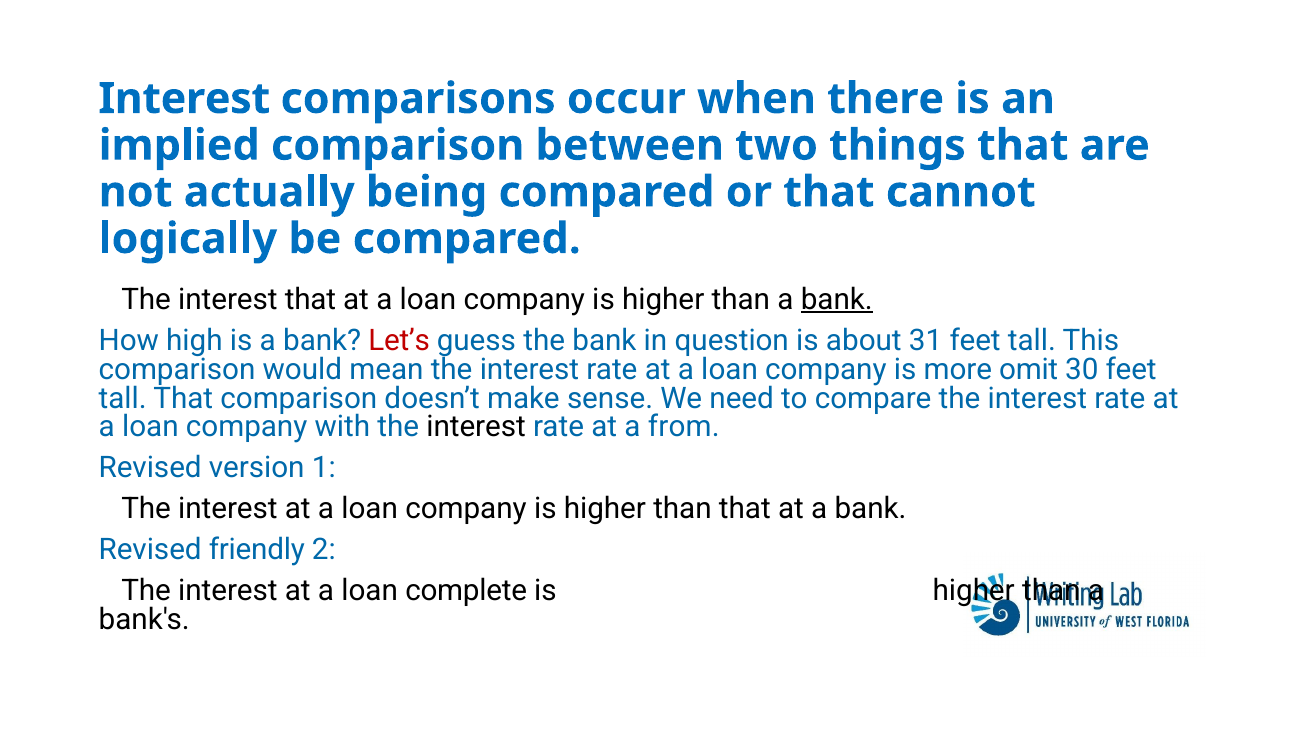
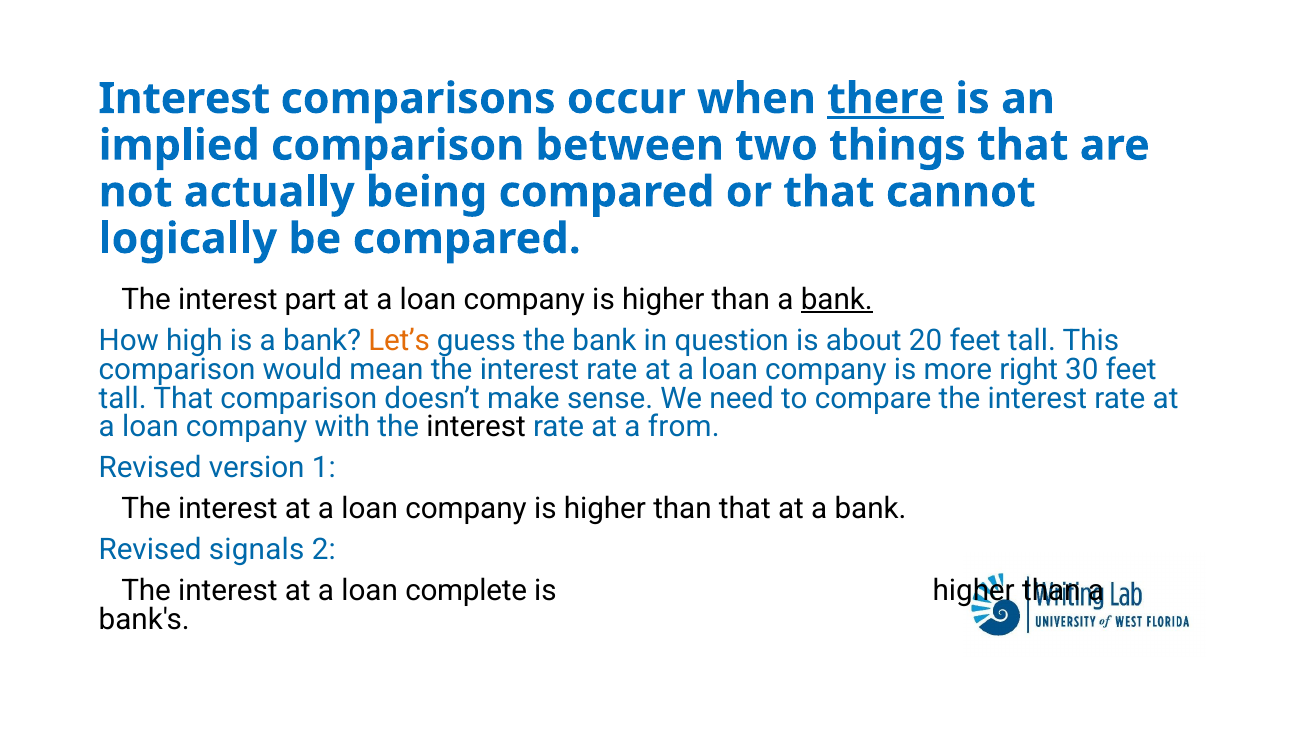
there underline: none -> present
interest that: that -> part
Let’s colour: red -> orange
31: 31 -> 20
omit: omit -> right
friendly: friendly -> signals
